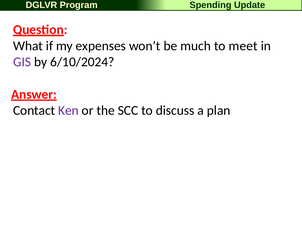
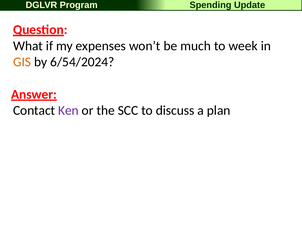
meet: meet -> week
GIS colour: purple -> orange
6/10/2024: 6/10/2024 -> 6/54/2024
